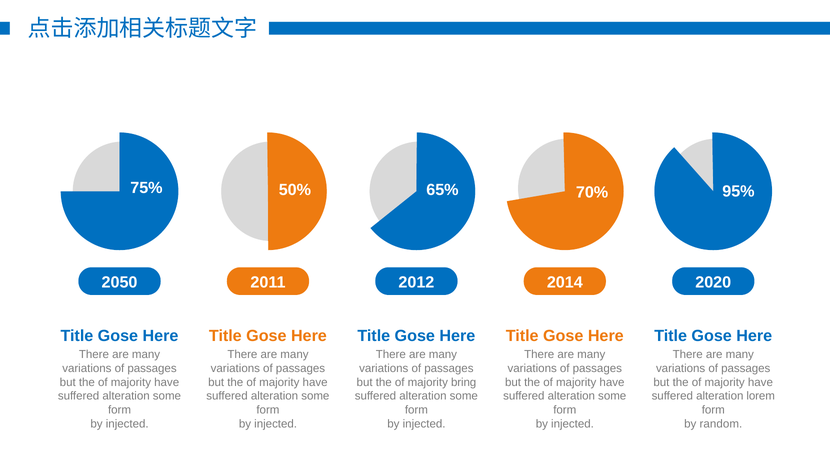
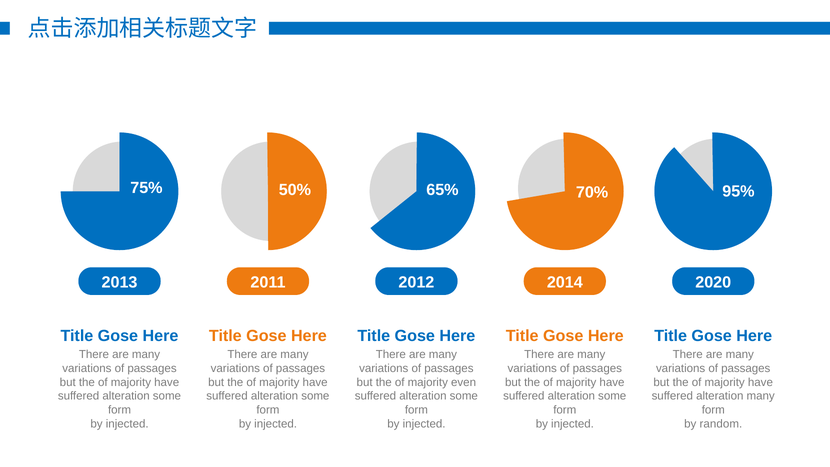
2050: 2050 -> 2013
bring: bring -> even
alteration lorem: lorem -> many
